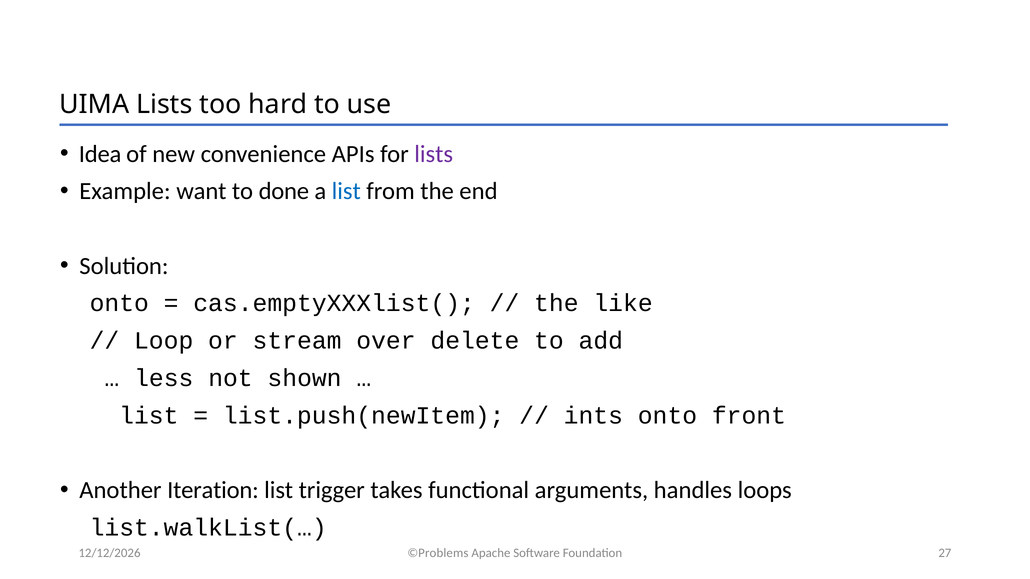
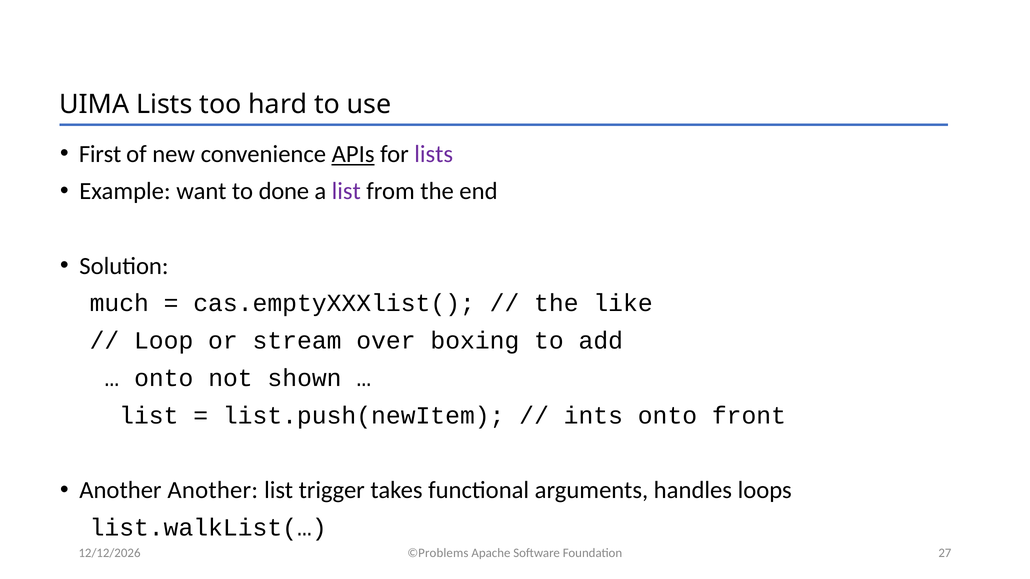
Idea: Idea -> First
APIs underline: none -> present
list at (346, 191) colour: blue -> purple
onto at (119, 304): onto -> much
delete: delete -> boxing
less at (164, 378): less -> onto
Another Iteration: Iteration -> Another
